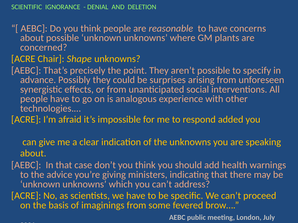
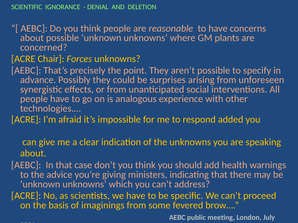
Shape: Shape -> Forces
